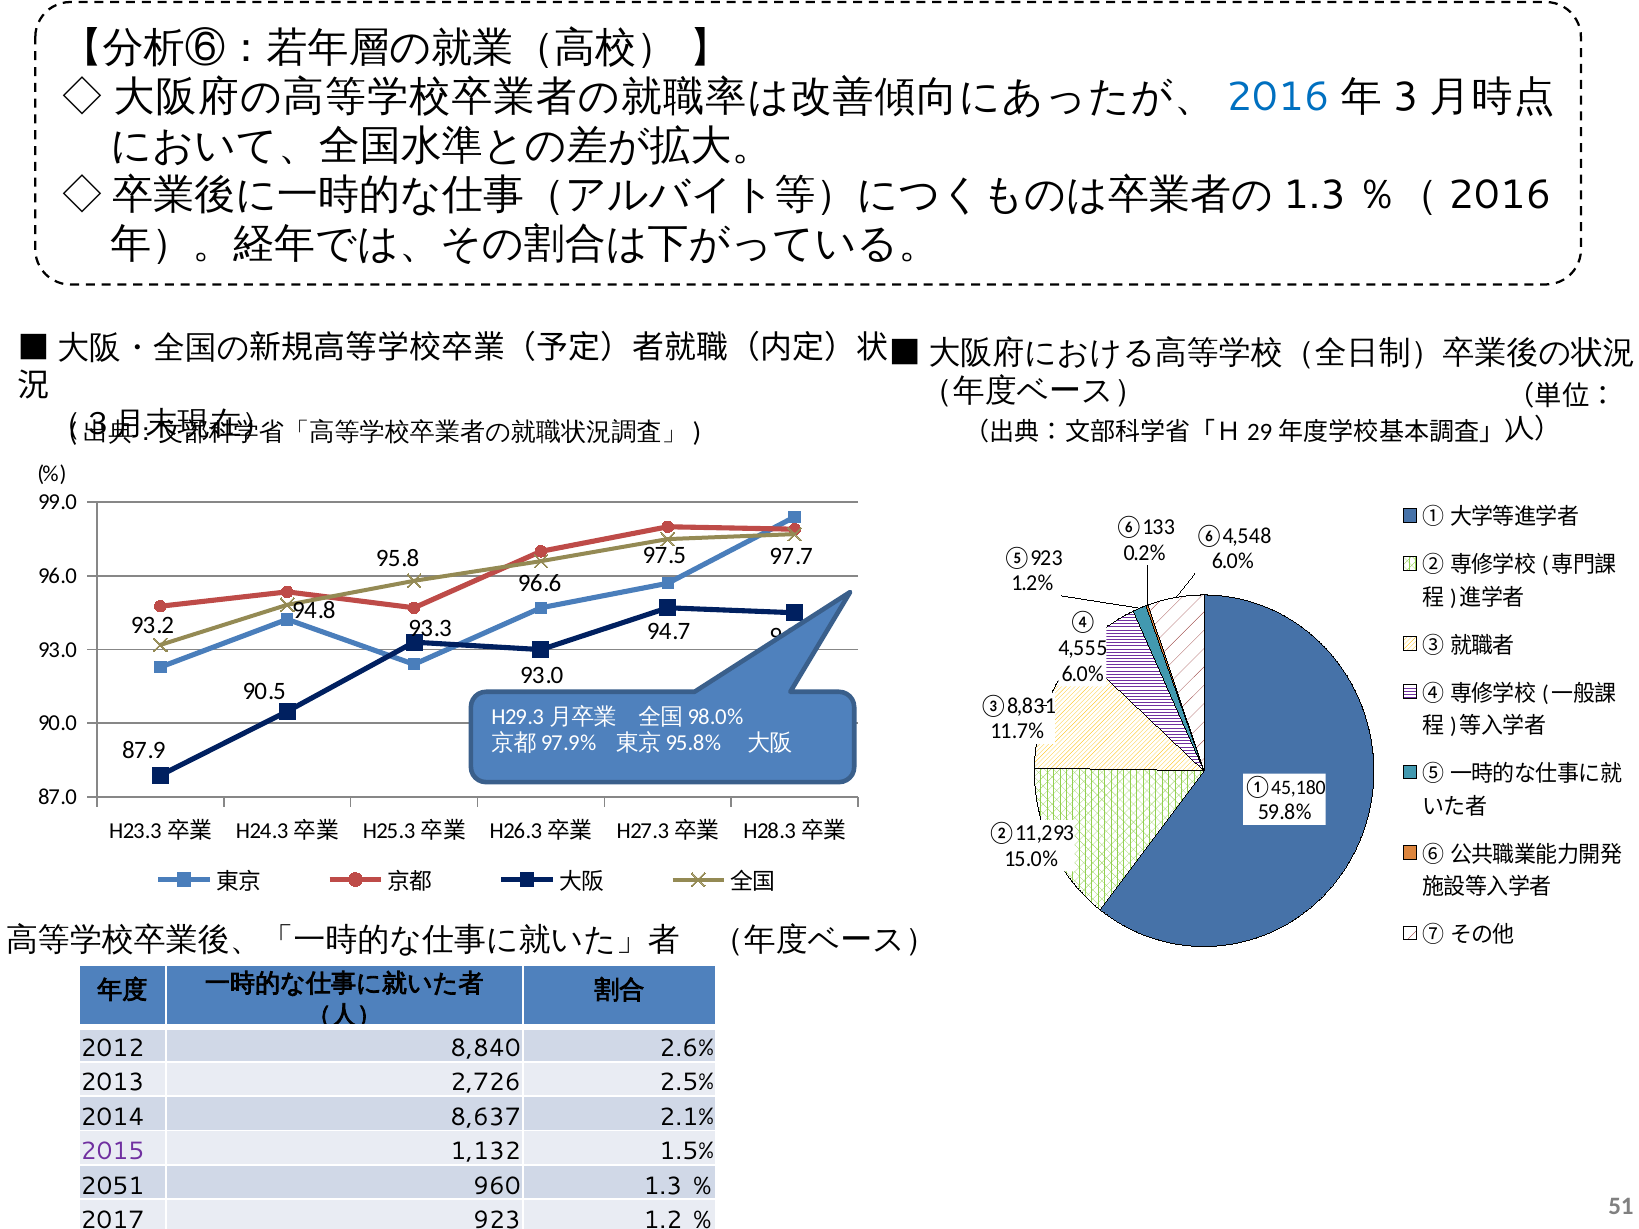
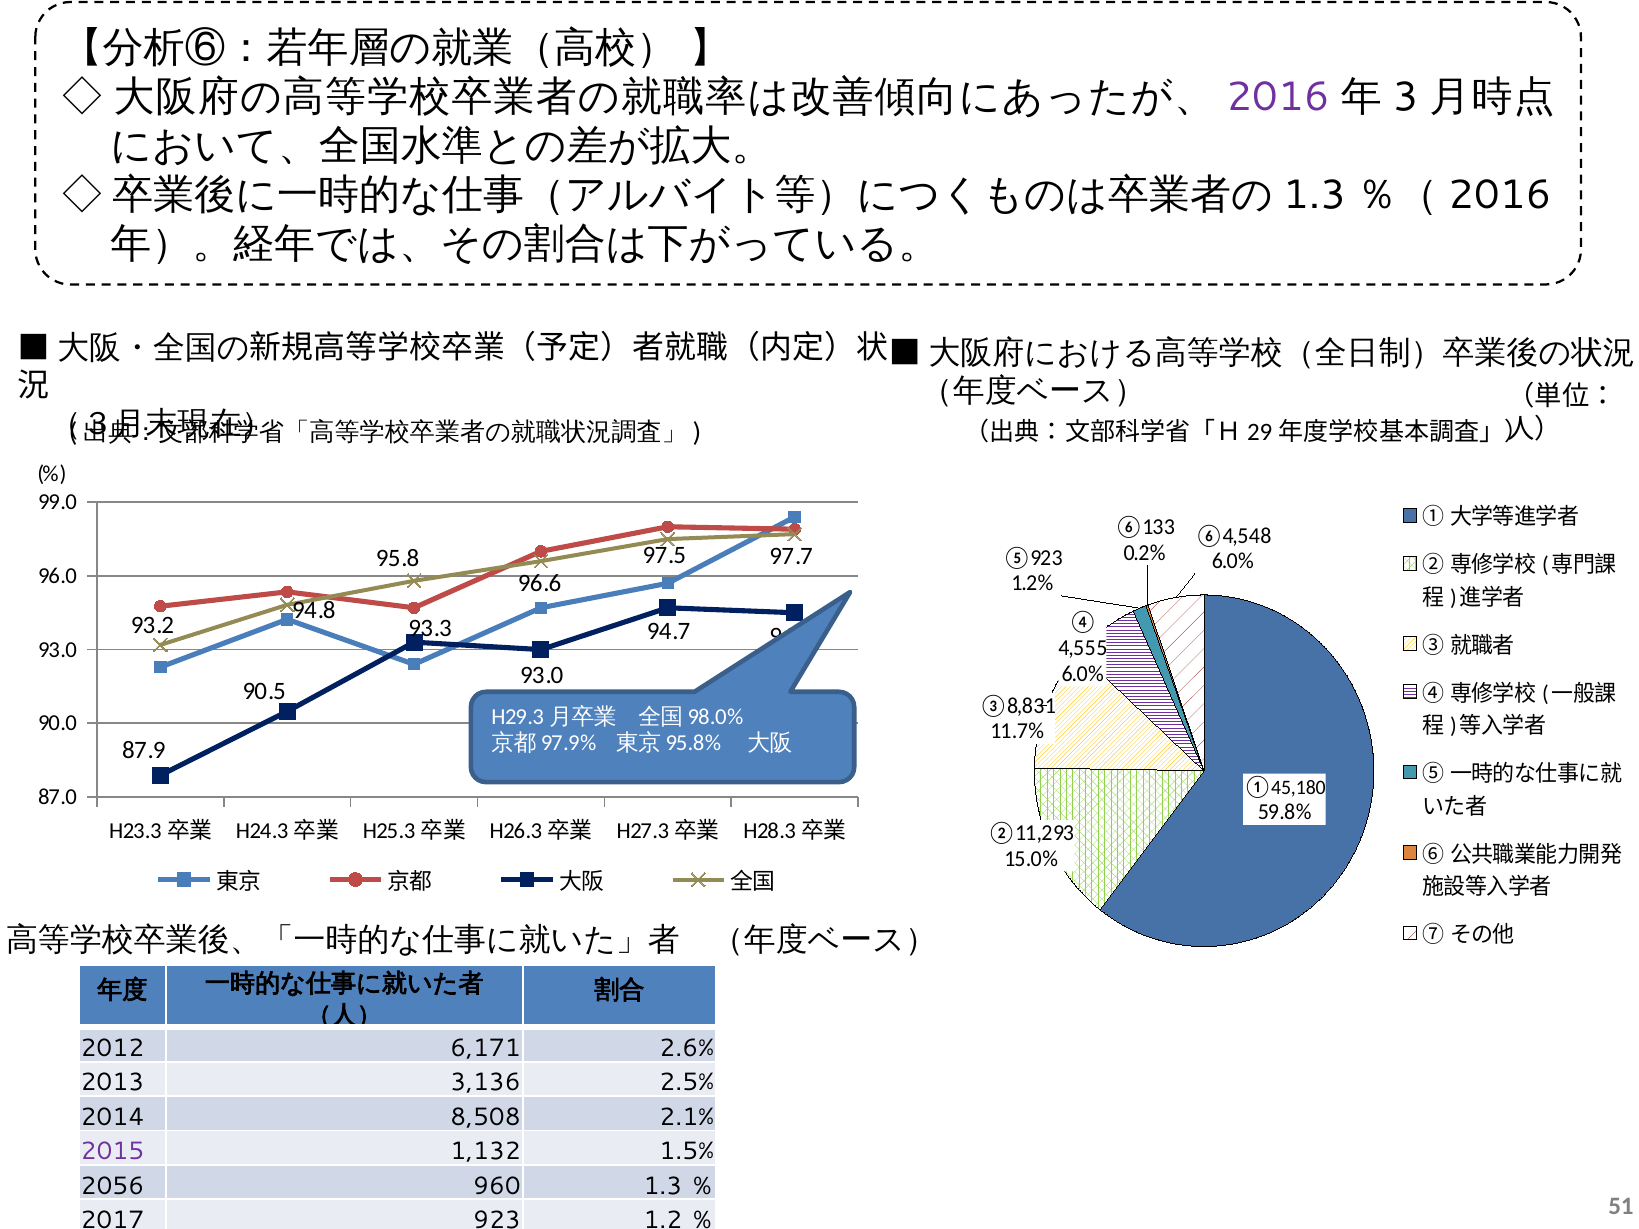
2016 colour: blue -> purple
8,840: 8,840 -> 6,171
2,726: 2,726 -> 3,136
8,637: 8,637 -> 8,508
2051: 2051 -> 2056
